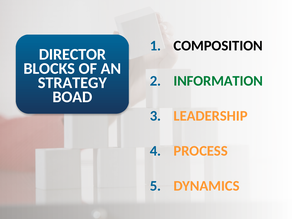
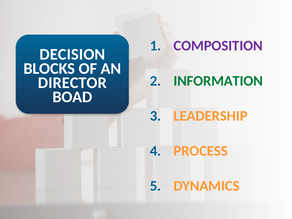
COMPOSITION colour: black -> purple
DIRECTOR: DIRECTOR -> DECISION
STRATEGY: STRATEGY -> DIRECTOR
